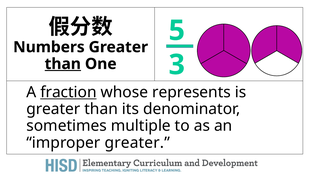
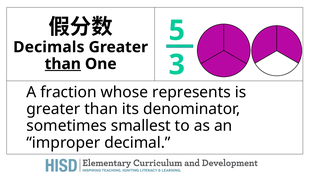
Numbers: Numbers -> Decimals
fraction underline: present -> none
multiple: multiple -> smallest
improper greater: greater -> decimal
